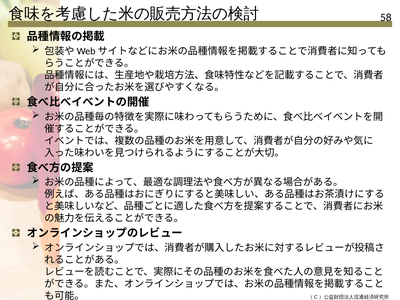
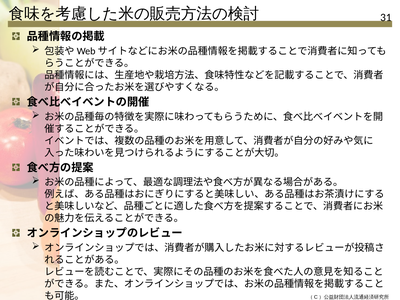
58: 58 -> 31
